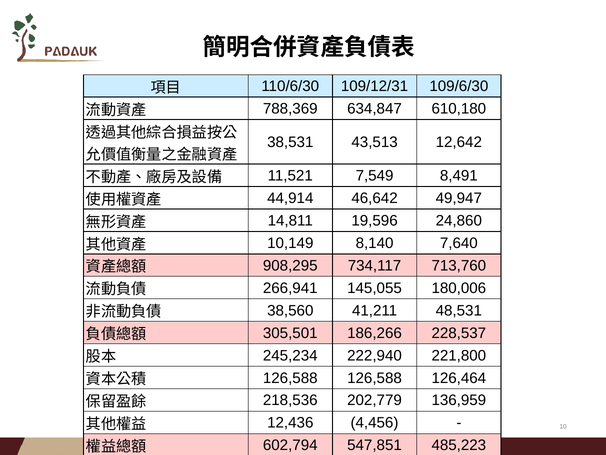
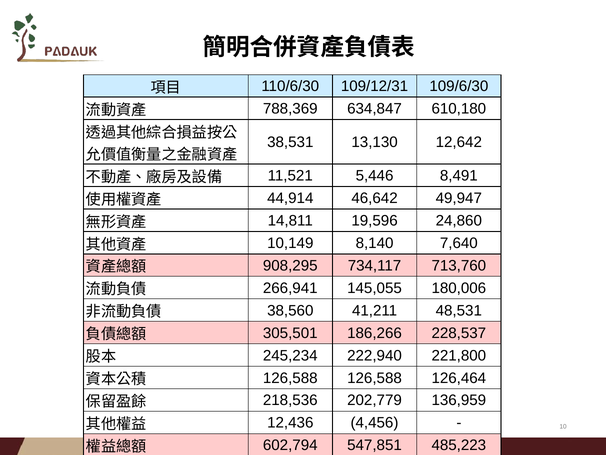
43,513: 43,513 -> 13,130
7,549: 7,549 -> 5,446
